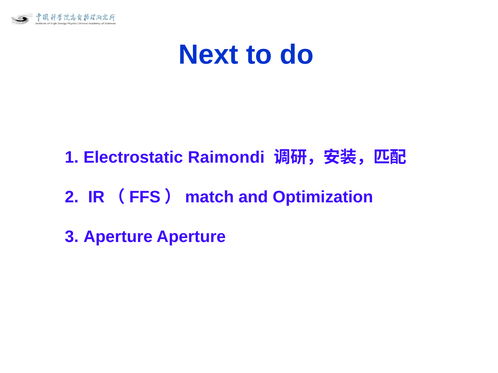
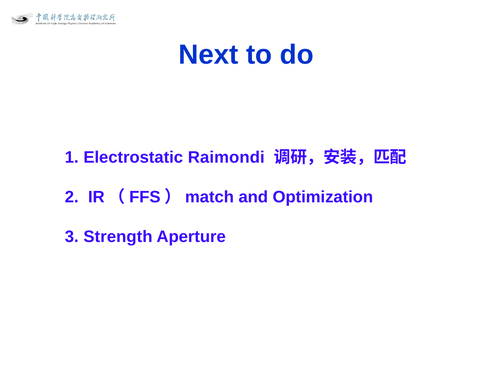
Aperture at (118, 237): Aperture -> Strength
